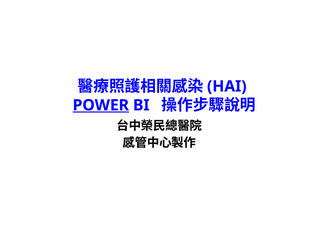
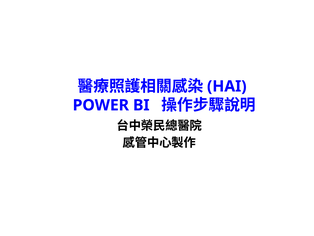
POWER underline: present -> none
